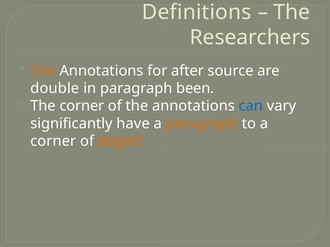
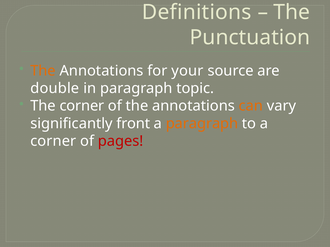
Researchers: Researchers -> Punctuation
after: after -> your
been: been -> topic
can colour: blue -> orange
have: have -> front
pages colour: orange -> red
